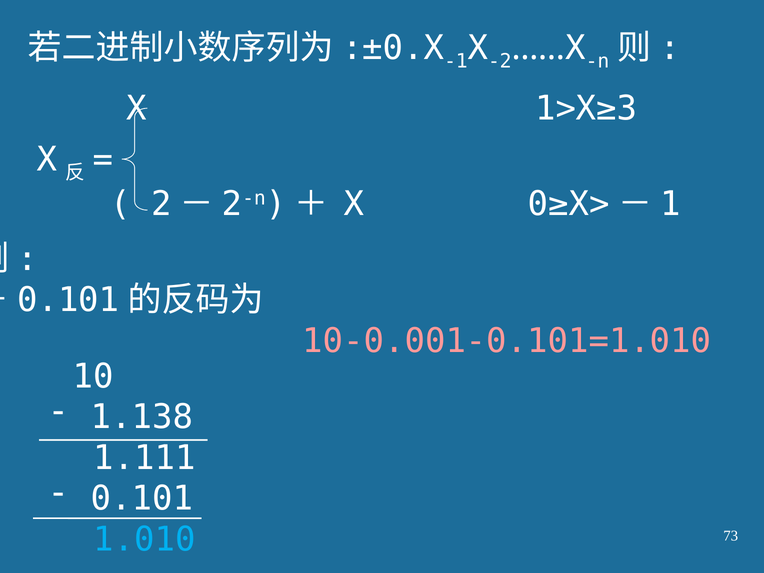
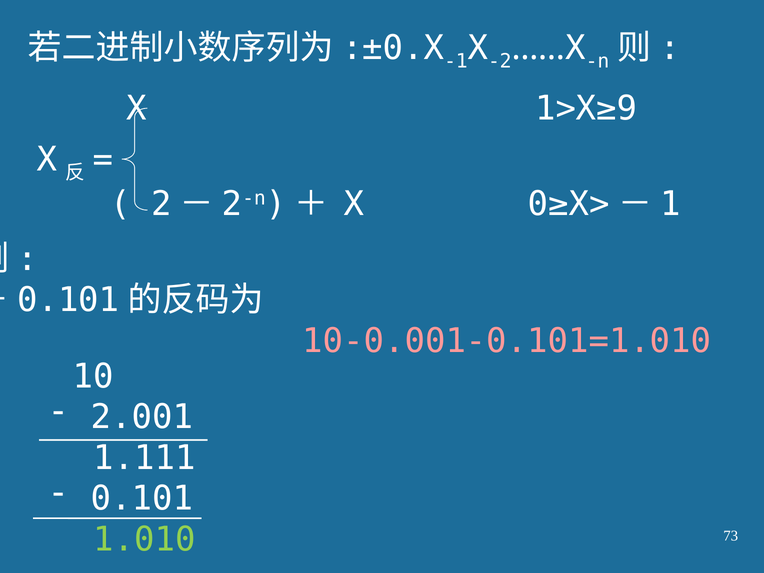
1>X≥3: 1>X≥3 -> 1>X≥9
1.138: 1.138 -> 2.001
1.010 colour: light blue -> light green
